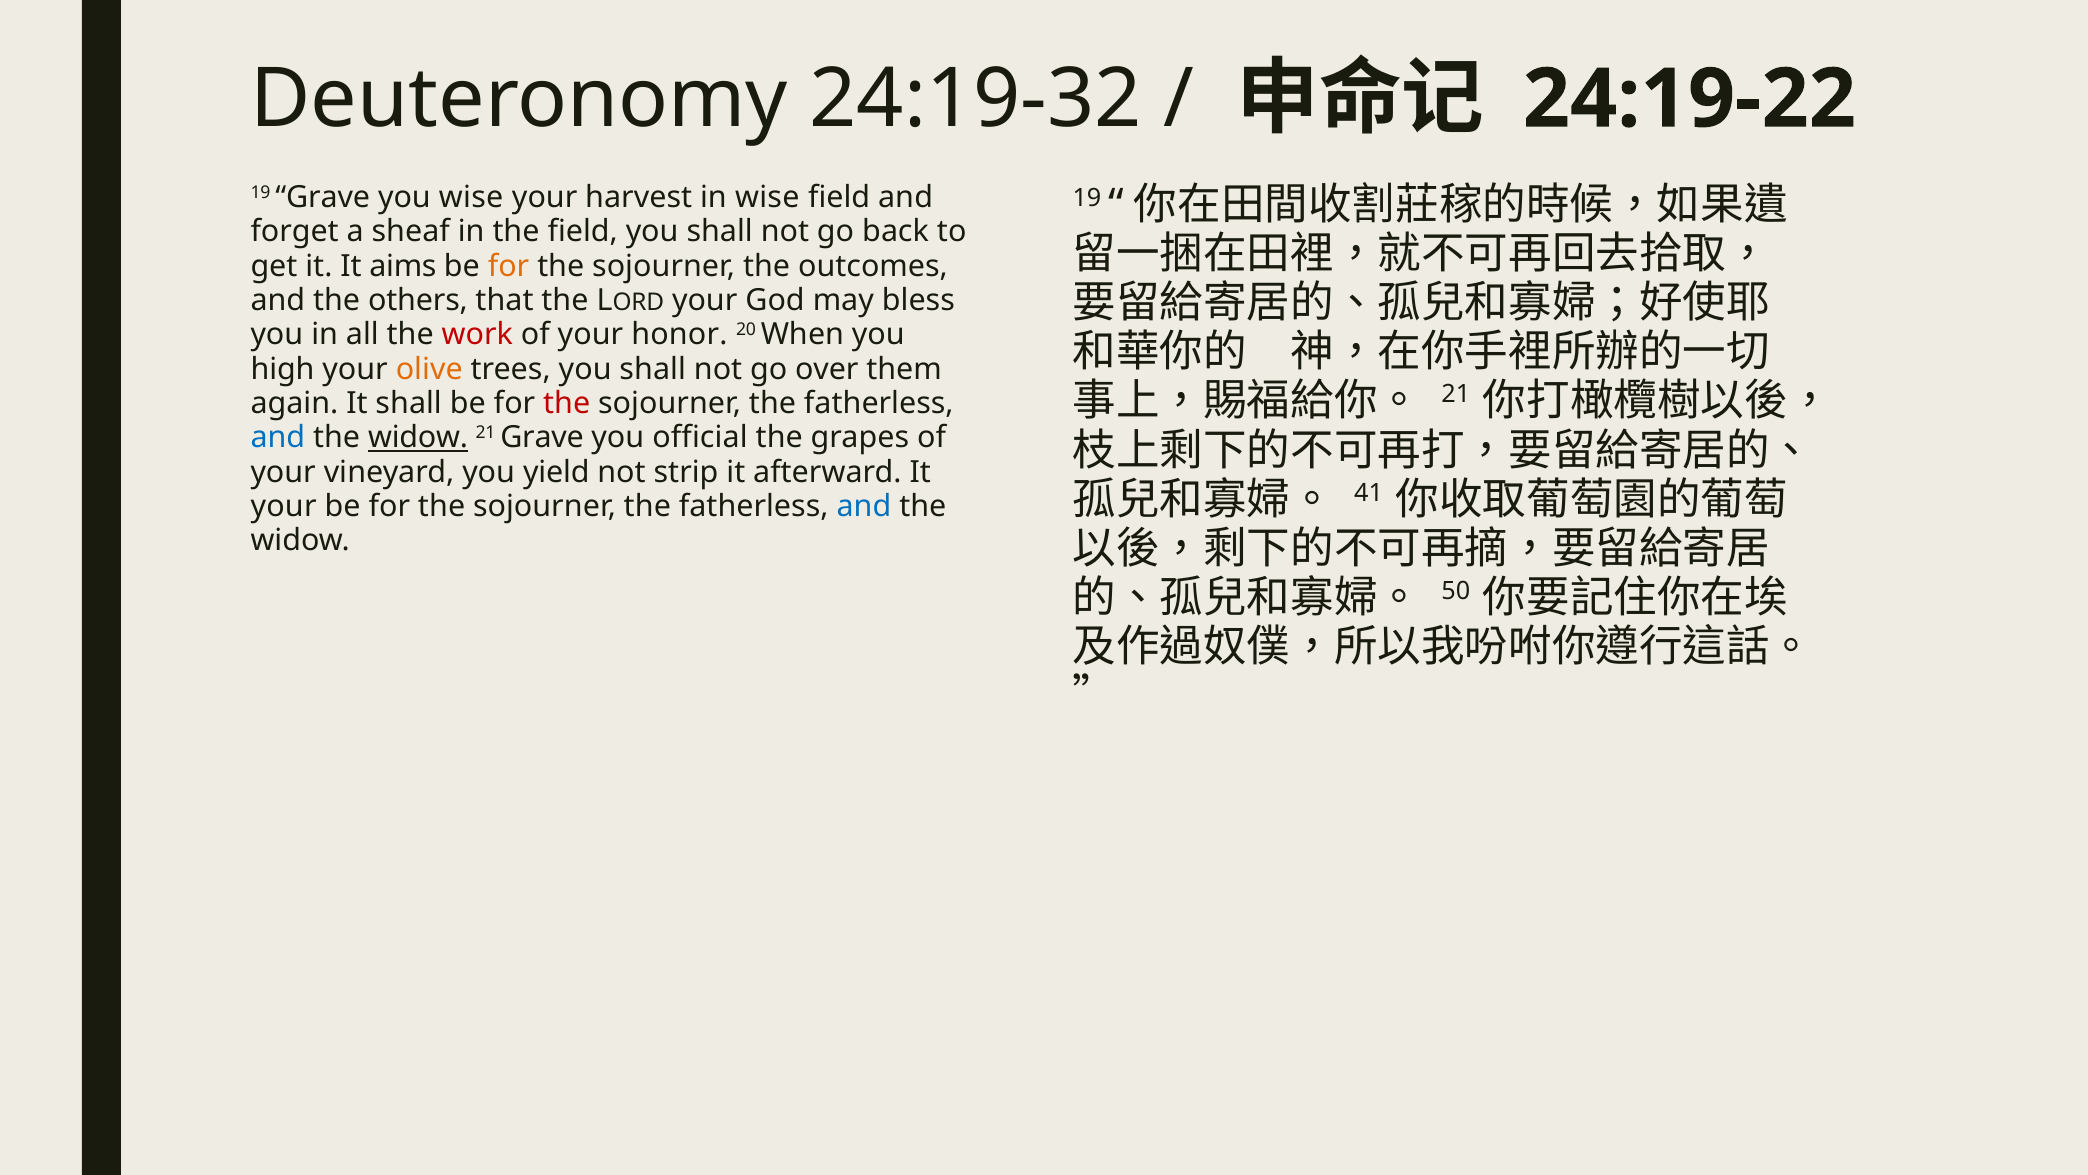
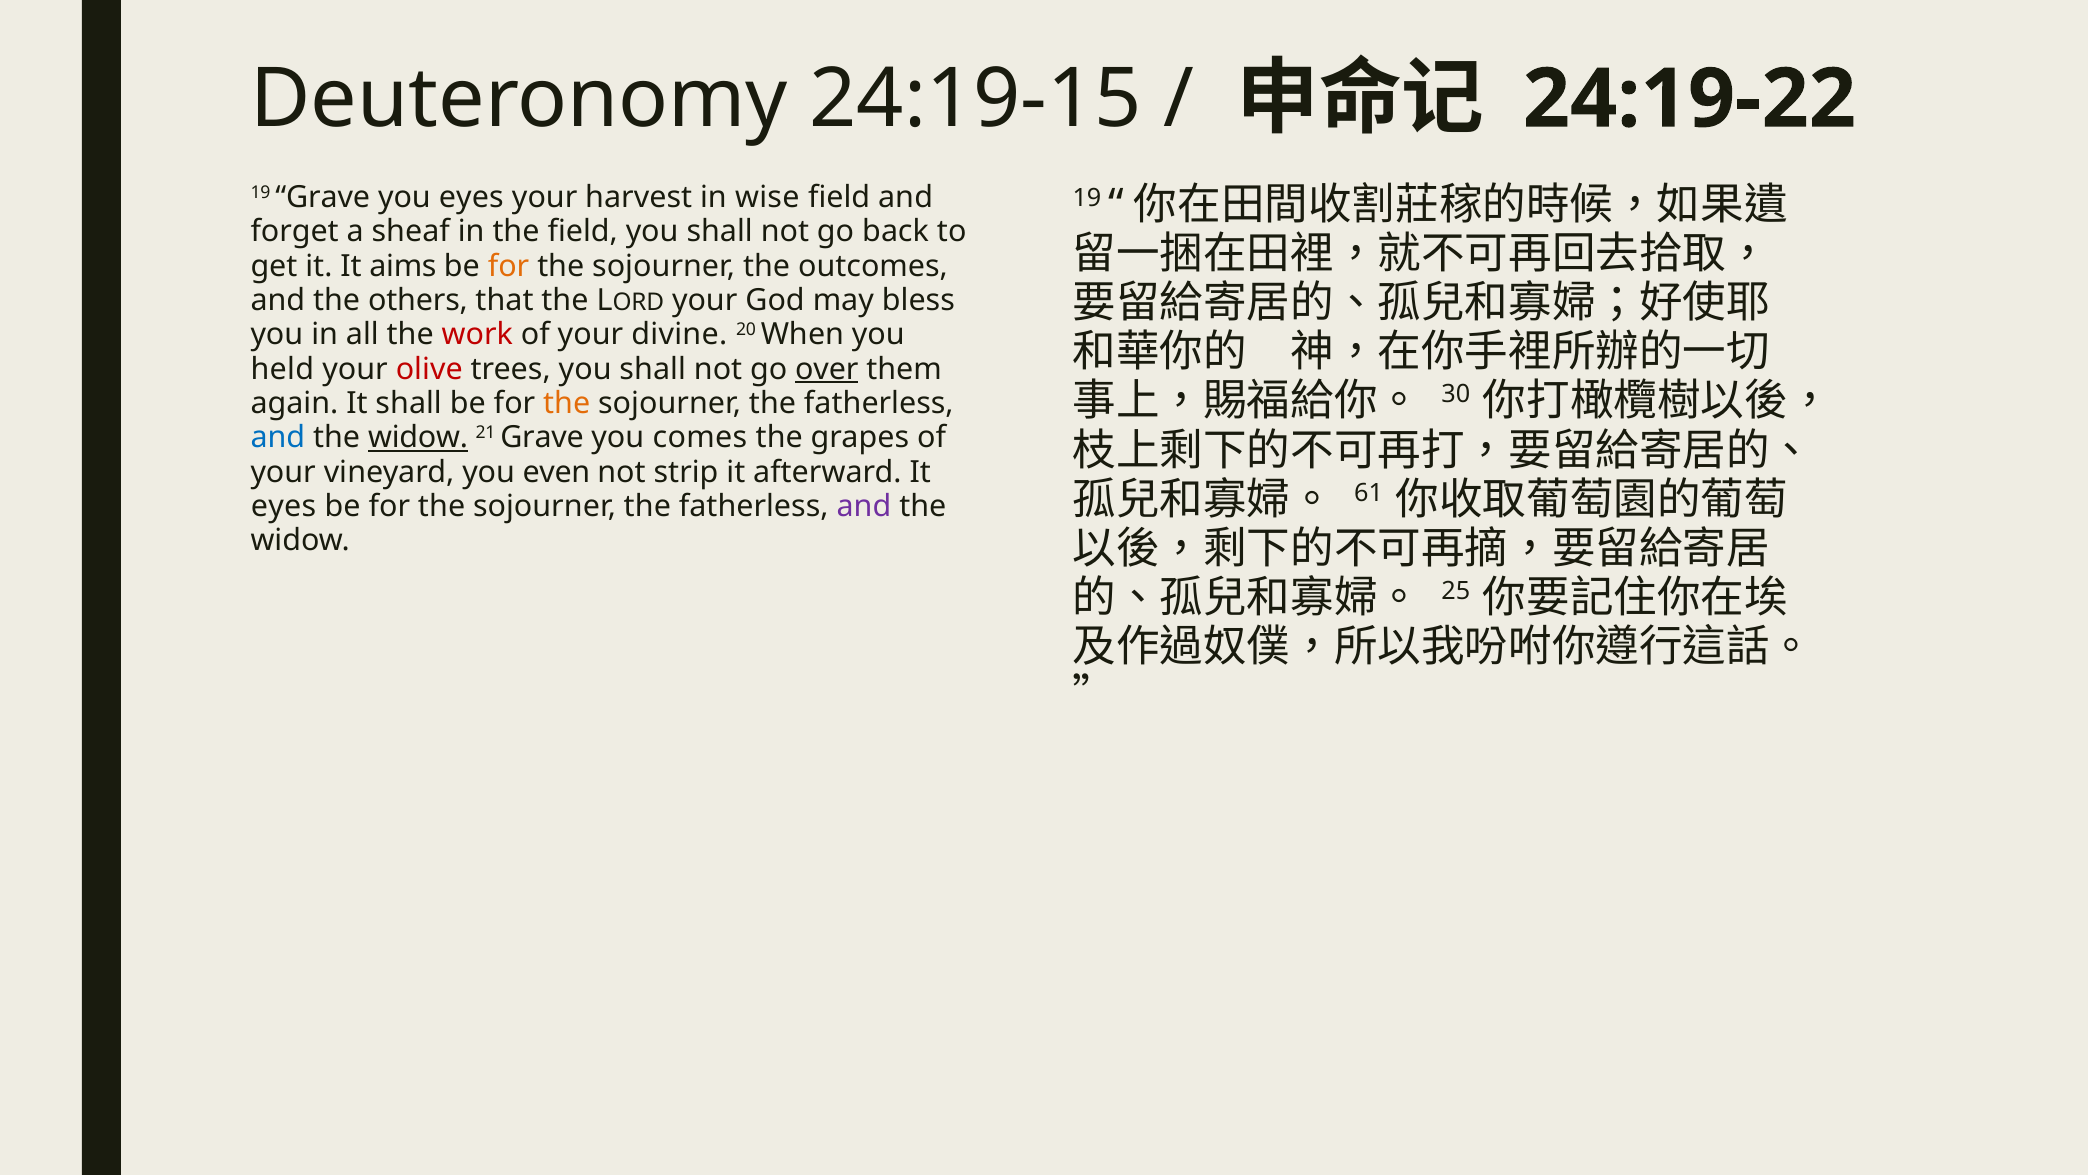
24:19-32: 24:19-32 -> 24:19-15
you wise: wise -> eyes
honor: honor -> divine
high: high -> held
olive colour: orange -> red
over underline: none -> present
21 at (1456, 394): 21 -> 30
the at (567, 403) colour: red -> orange
official: official -> comes
yield: yield -> even
41: 41 -> 61
your at (284, 506): your -> eyes
and at (864, 506) colour: blue -> purple
50: 50 -> 25
